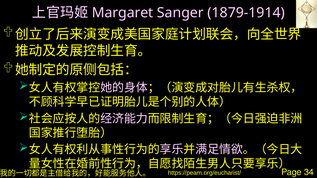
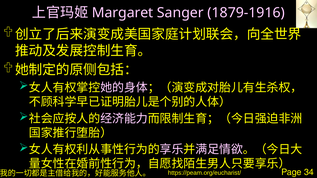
1879-1914: 1879-1914 -> 1879-1916
